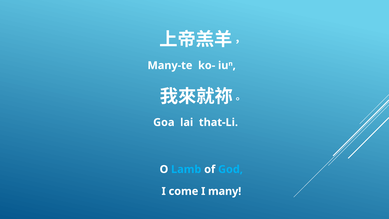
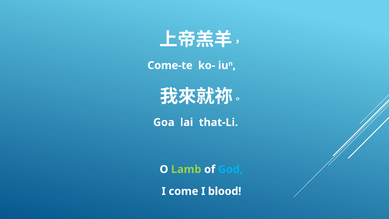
Many-te: Many-te -> Come-te
Lamb colour: light blue -> light green
many: many -> blood
